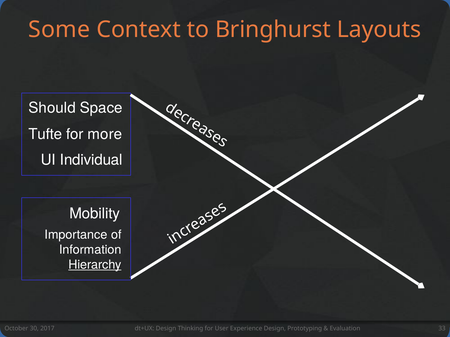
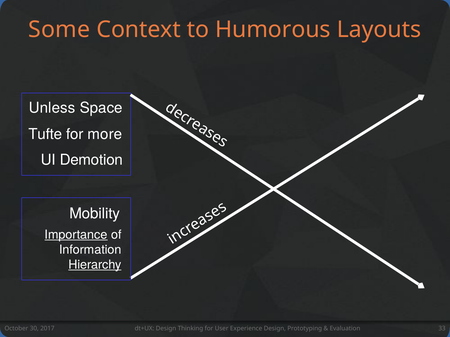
Bringhurst: Bringhurst -> Humorous
Should: Should -> Unless
Individual: Individual -> Demotion
Importance underline: none -> present
